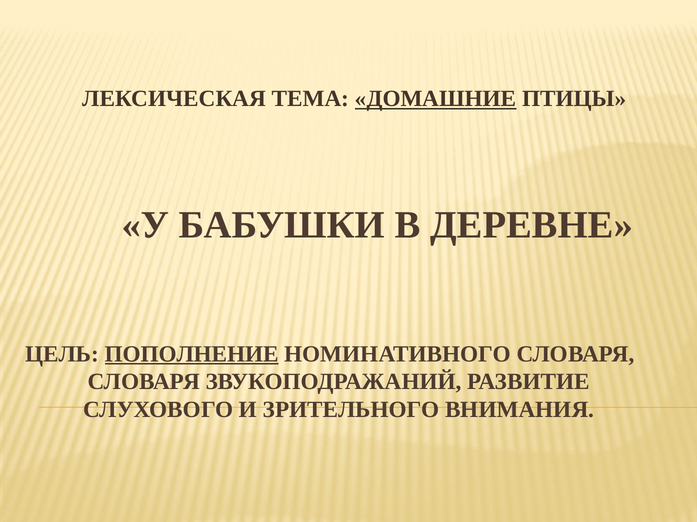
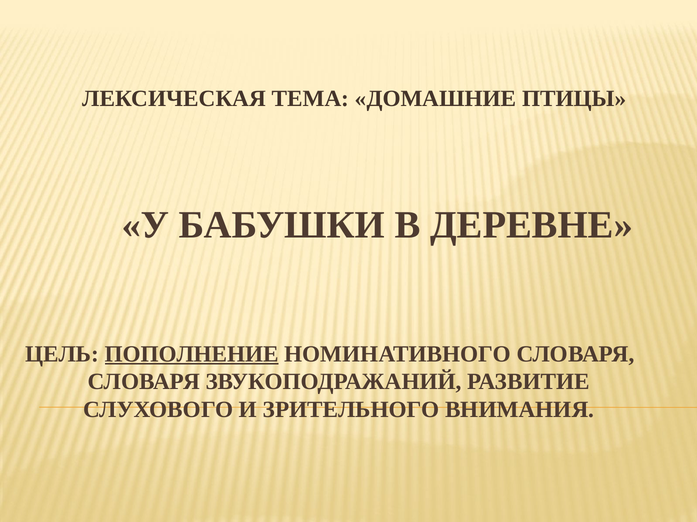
ДОМАШНИЕ underline: present -> none
